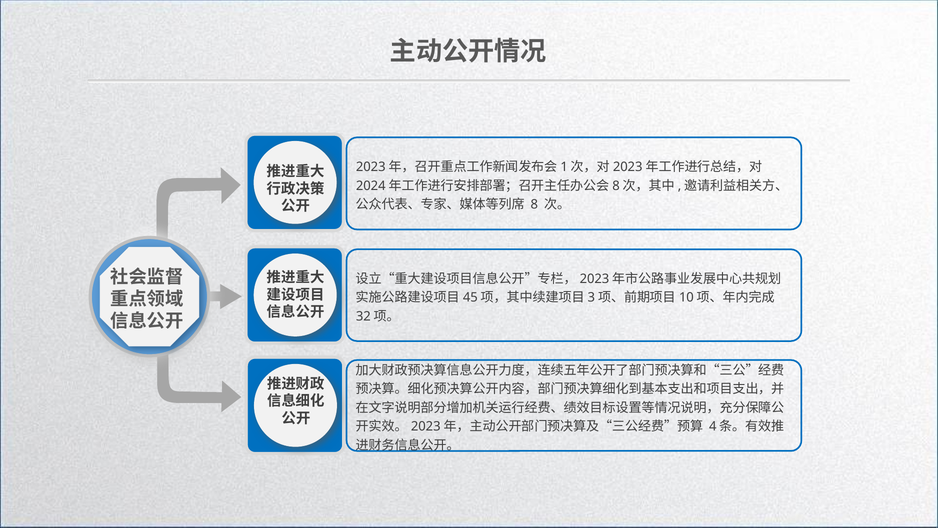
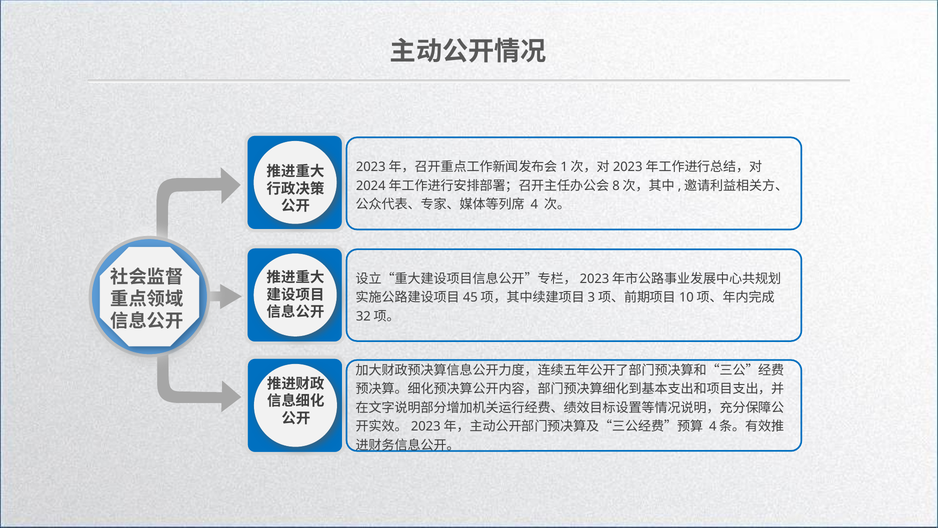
8: 8 -> 4
